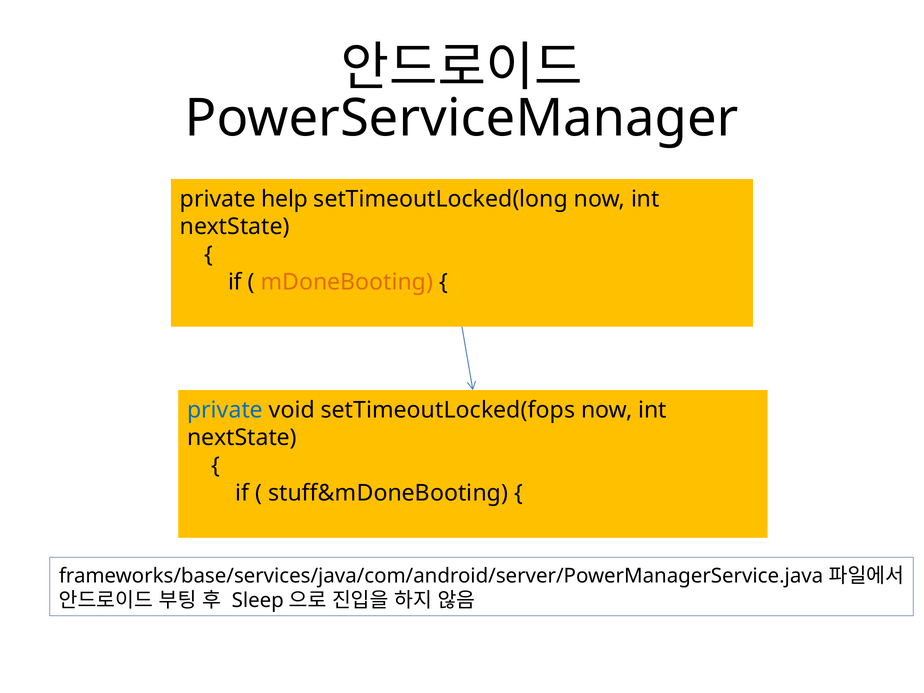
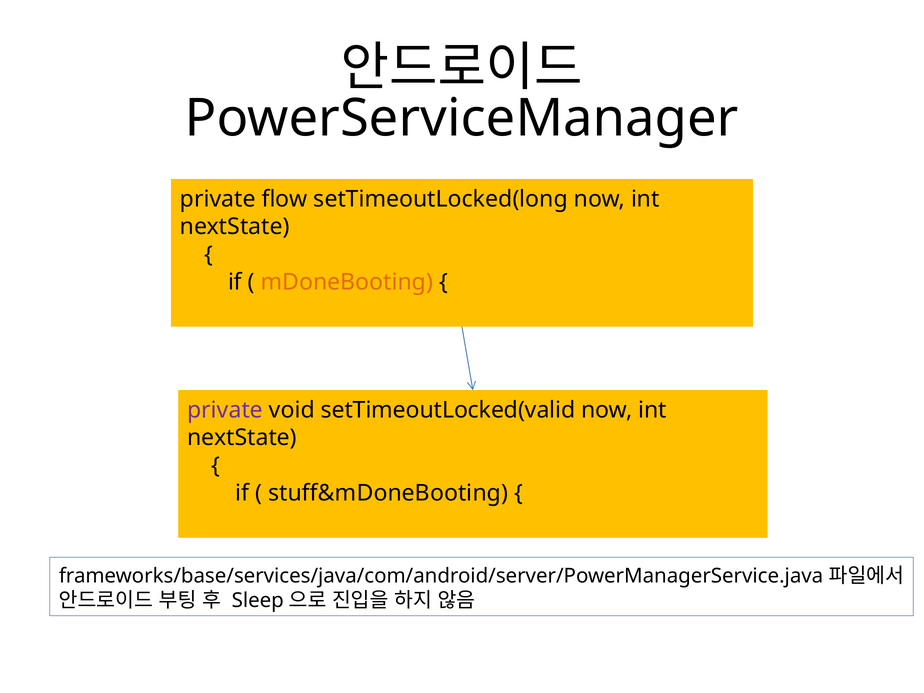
help: help -> flow
private at (225, 410) colour: blue -> purple
setTimeoutLocked(fops: setTimeoutLocked(fops -> setTimeoutLocked(valid
